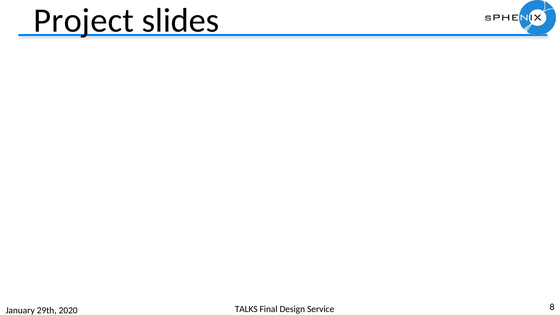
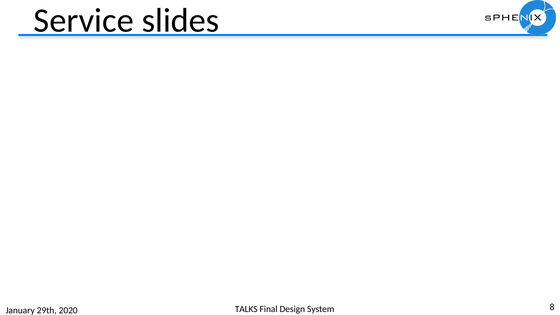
Project: Project -> Service
Service: Service -> System
